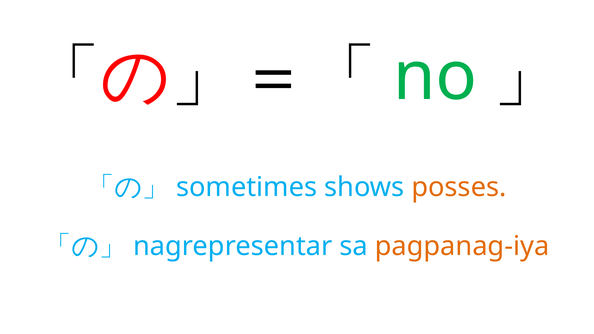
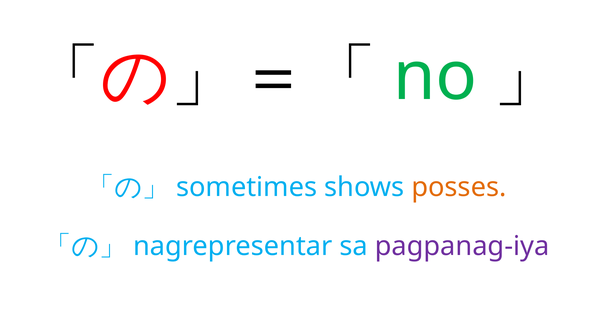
pagpanag-iya colour: orange -> purple
